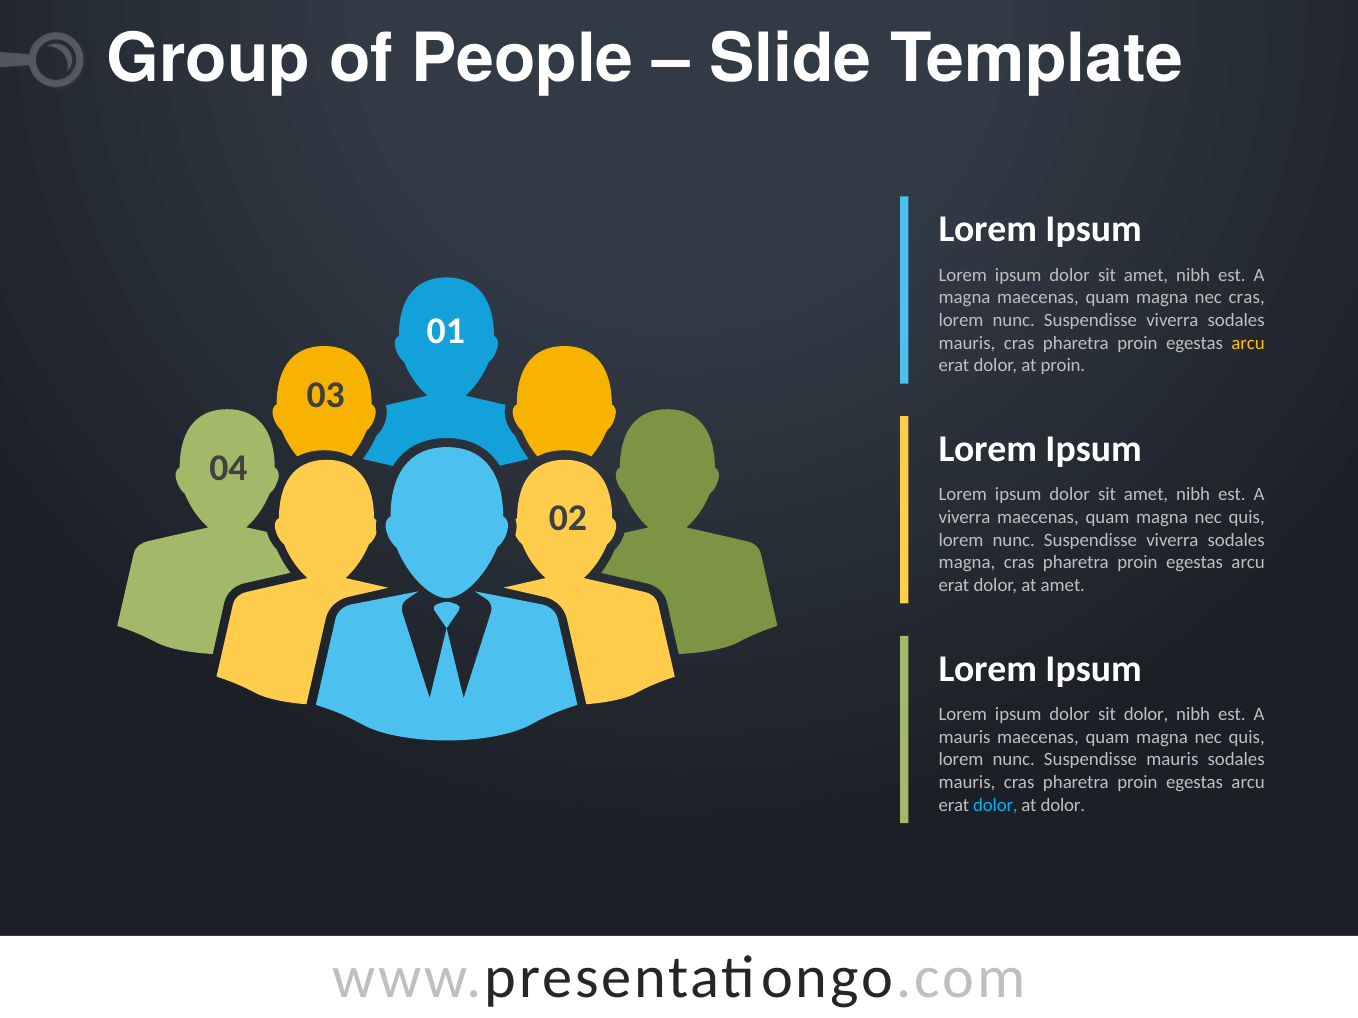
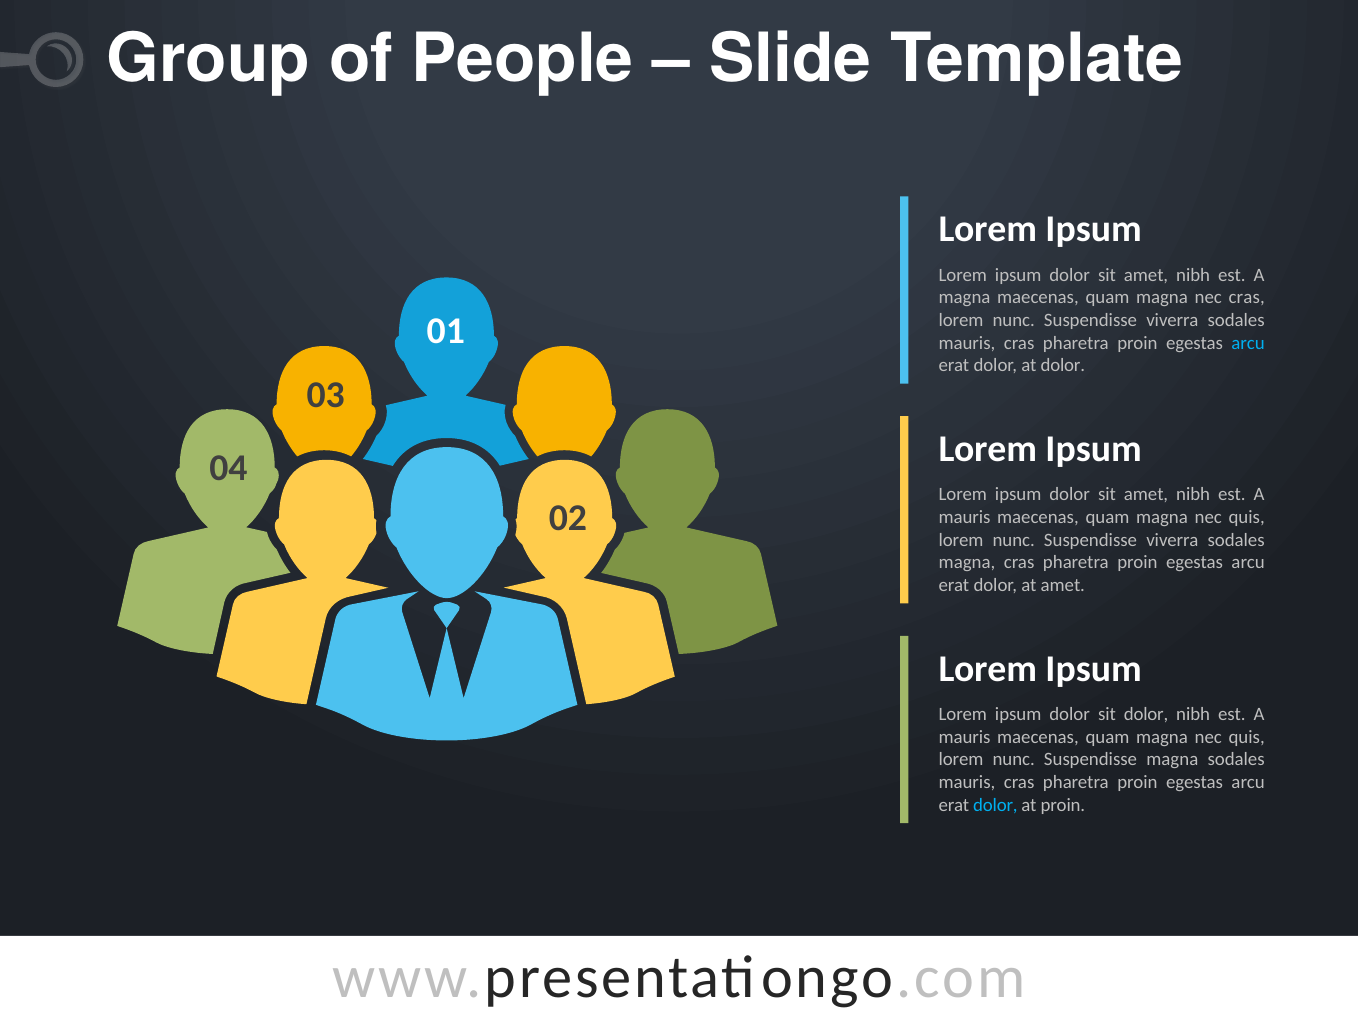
arcu at (1248, 343) colour: yellow -> light blue
at proin: proin -> dolor
viverra at (965, 517): viverra -> mauris
Suspendisse mauris: mauris -> magna
at dolor: dolor -> proin
